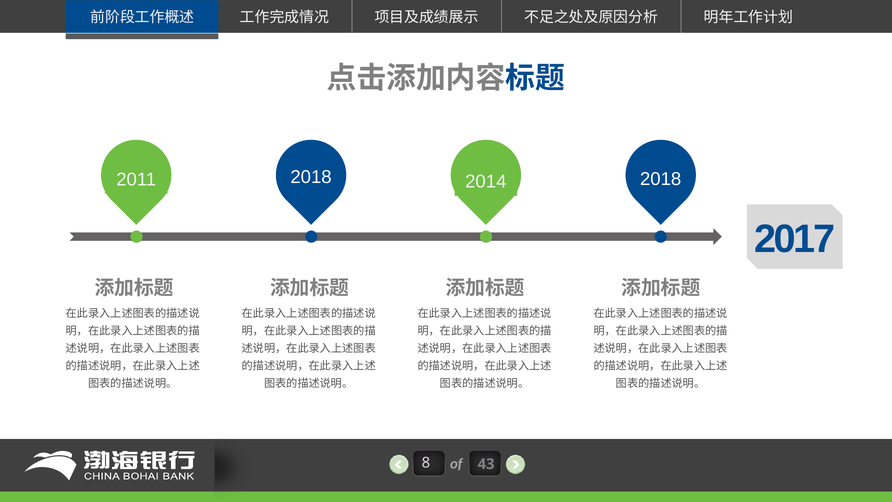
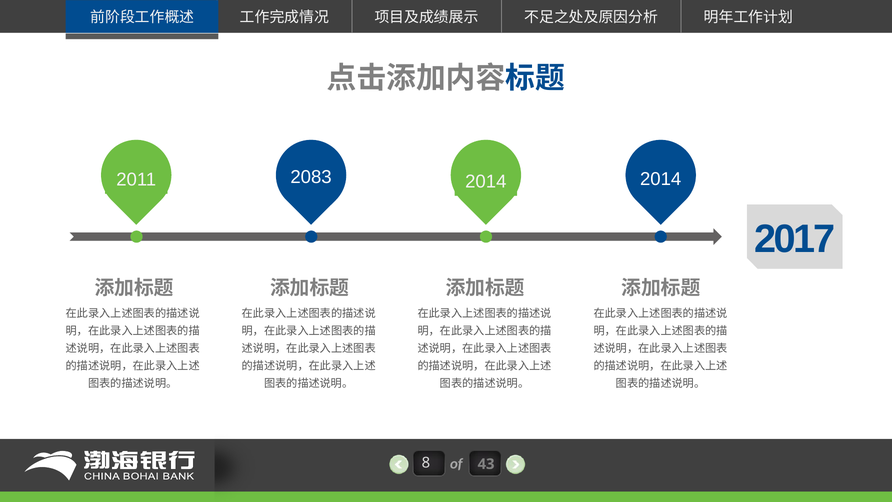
2018 at (311, 177): 2018 -> 2083
2011 2018: 2018 -> 2014
